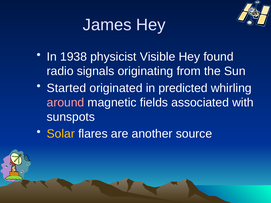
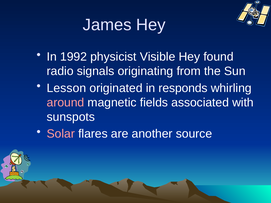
1938: 1938 -> 1992
Started: Started -> Lesson
predicted: predicted -> responds
Solar colour: yellow -> pink
